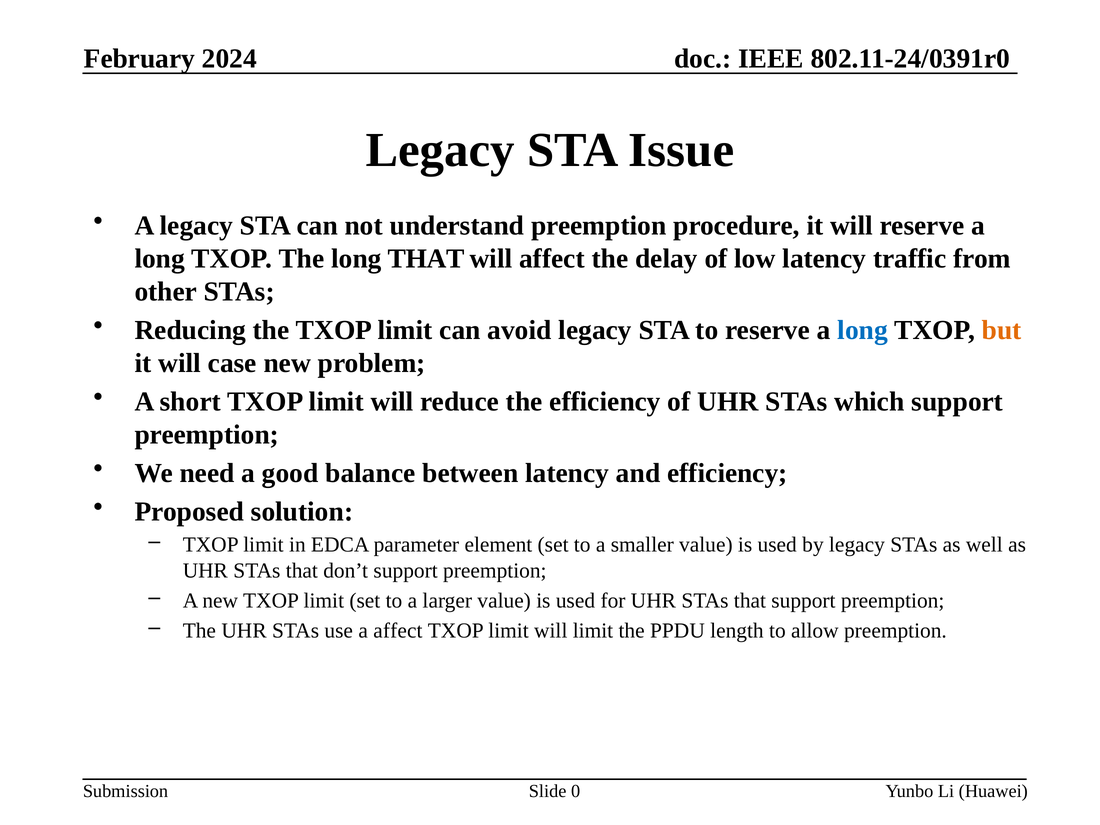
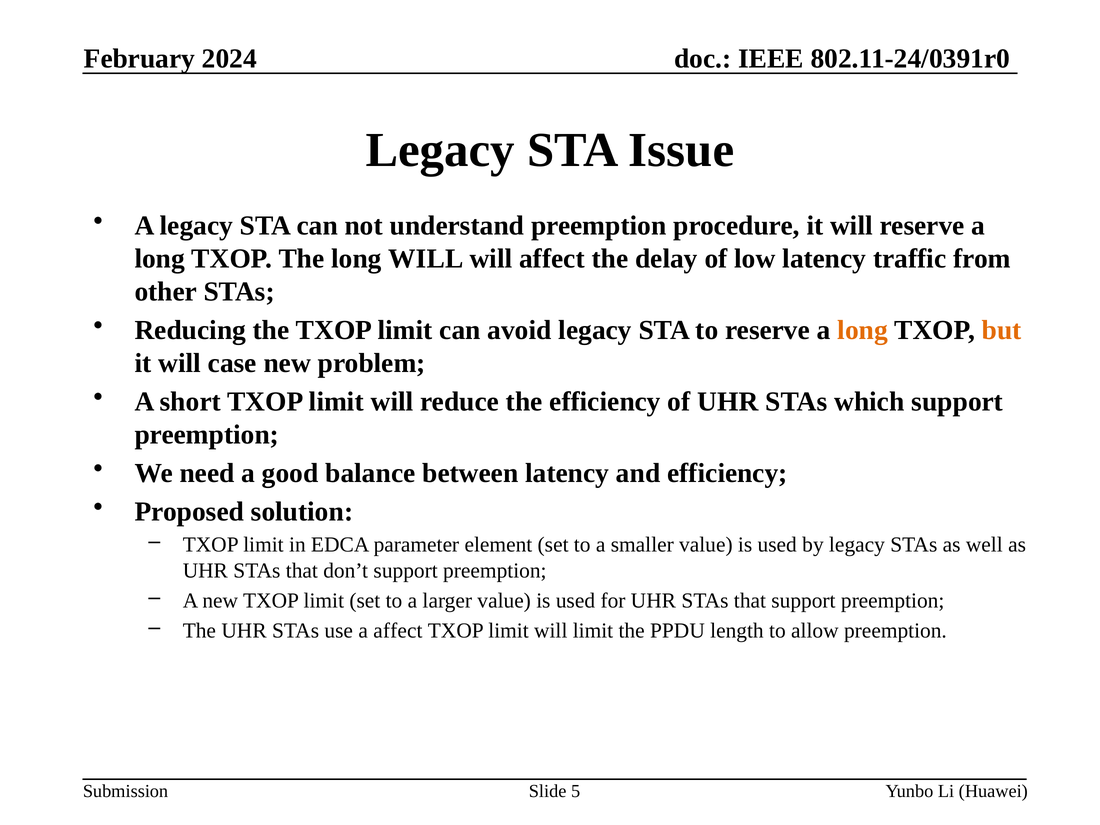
long THAT: THAT -> WILL
long at (863, 330) colour: blue -> orange
0: 0 -> 5
